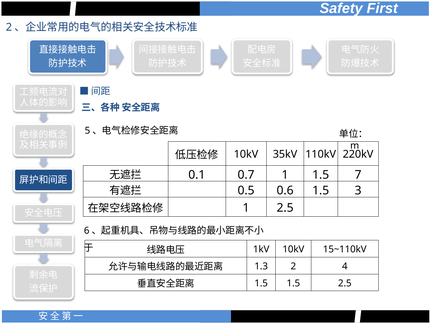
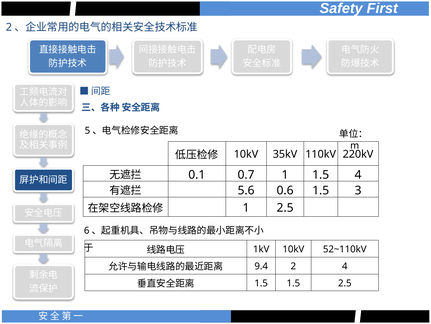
1.5 7: 7 -> 4
0.5: 0.5 -> 5.6
15~110kV: 15~110kV -> 52~110kV
1.3: 1.3 -> 9.4
